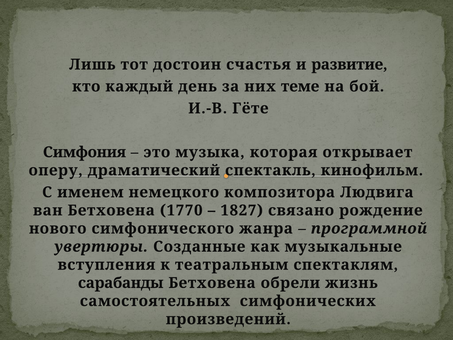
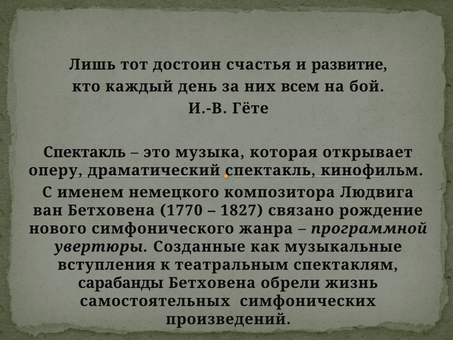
теме: теме -> всем
Симфония at (85, 152): Симфония -> Спектакль
